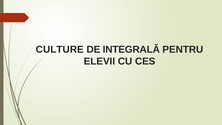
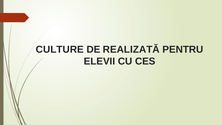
INTEGRALĂ: INTEGRALĂ -> REALIZATĂ
